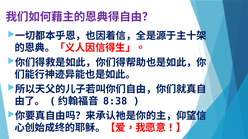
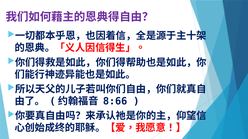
8:38: 8:38 -> 8:66
